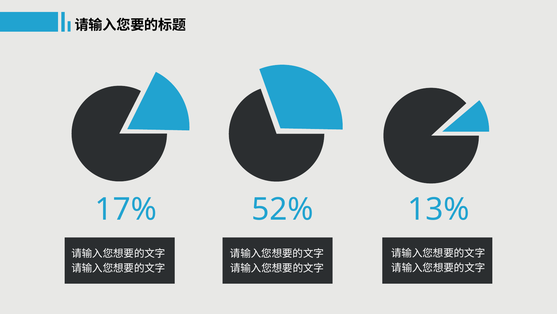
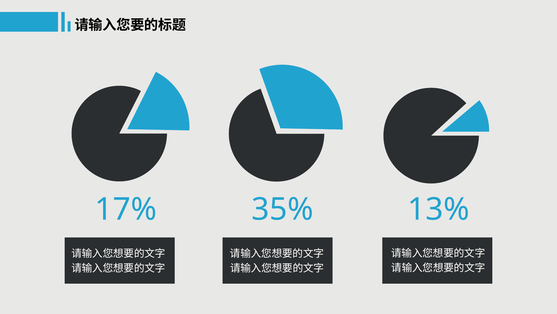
52%: 52% -> 35%
